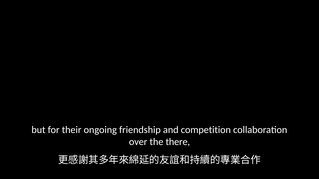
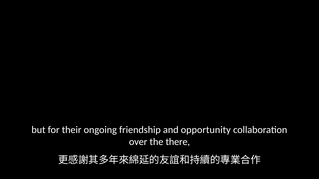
competition: competition -> opportunity
